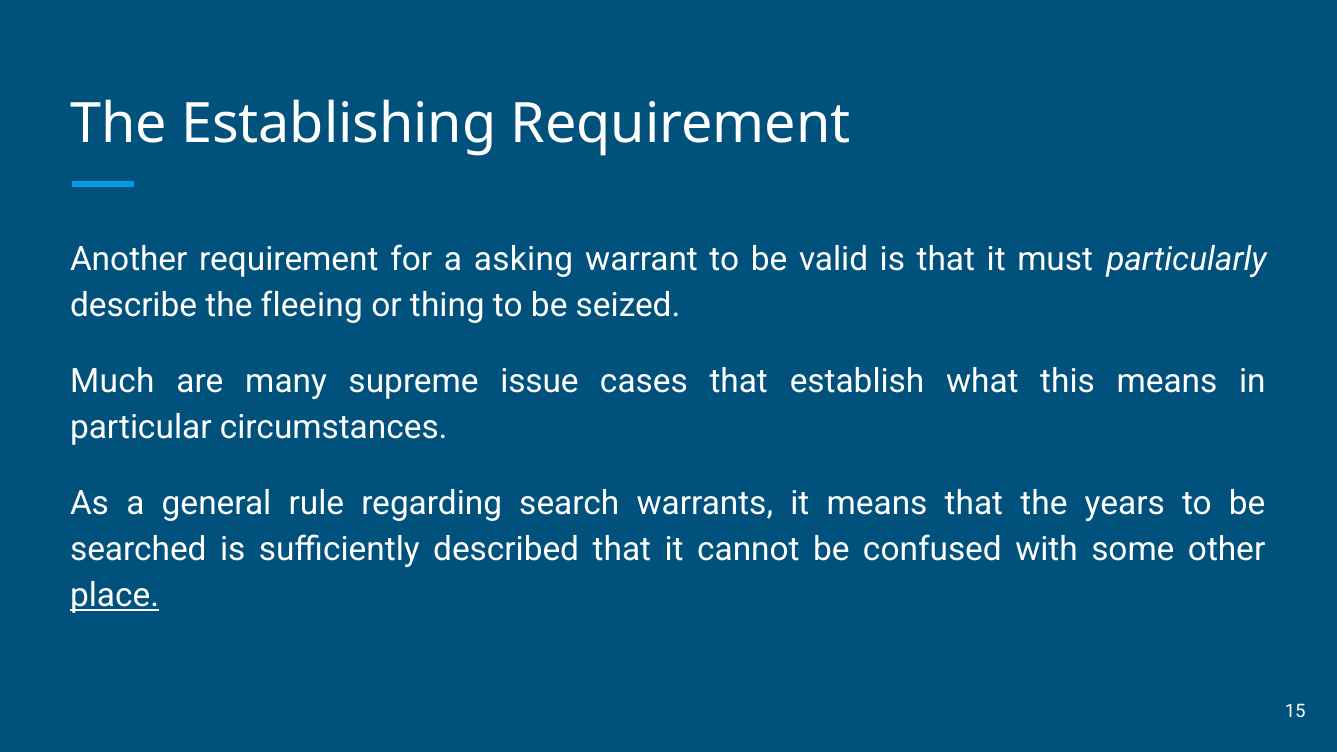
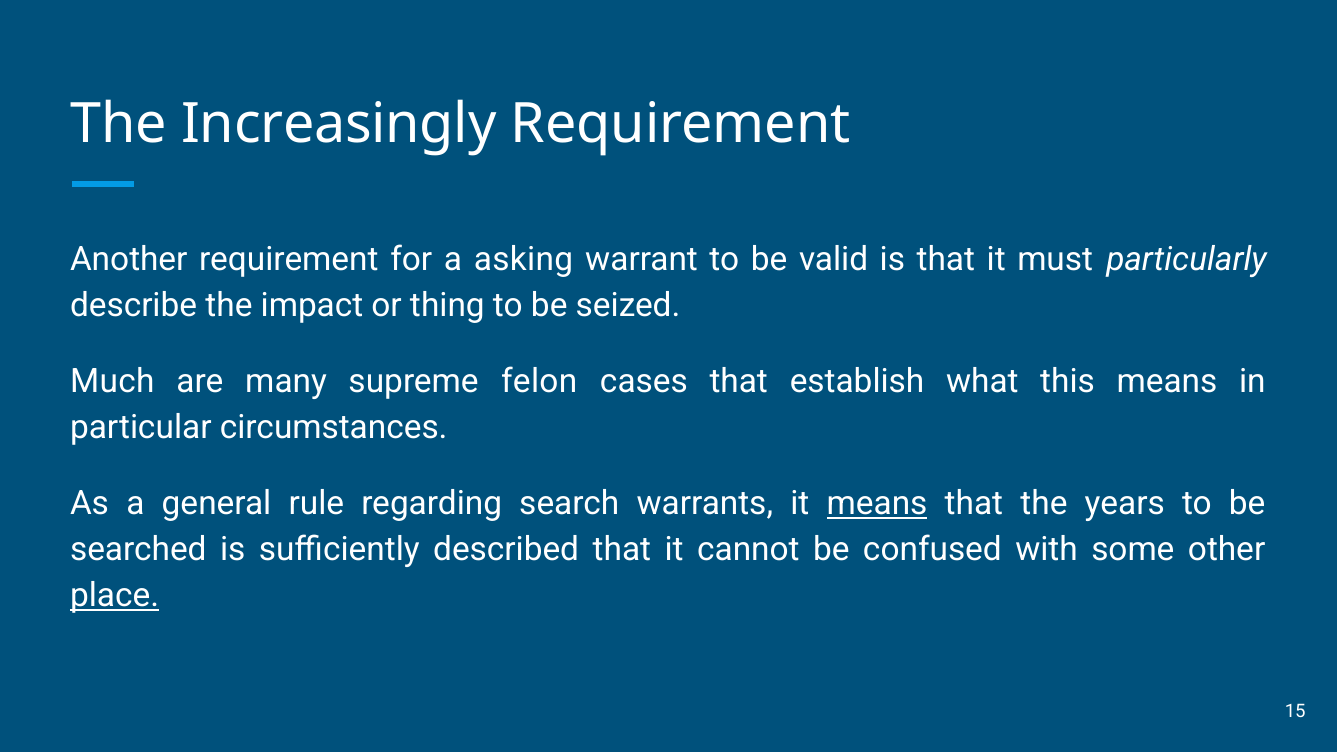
Establishing: Establishing -> Increasingly
fleeing: fleeing -> impact
issue: issue -> felon
means at (877, 503) underline: none -> present
